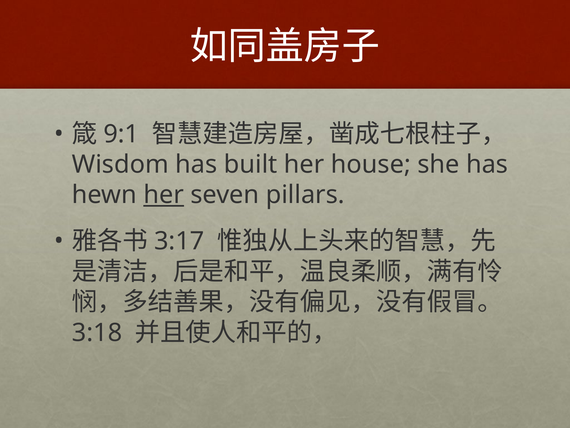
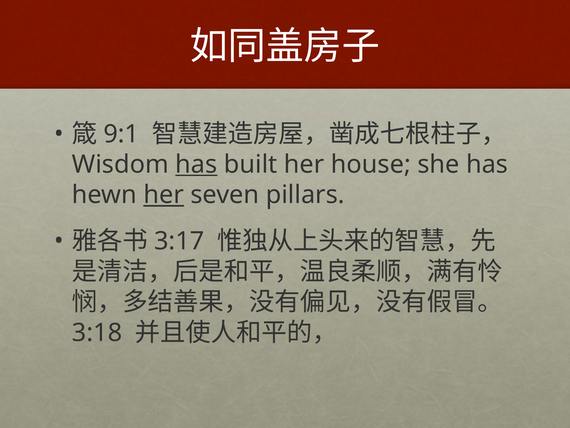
has at (196, 164) underline: none -> present
